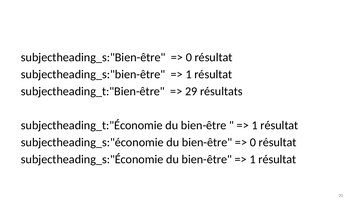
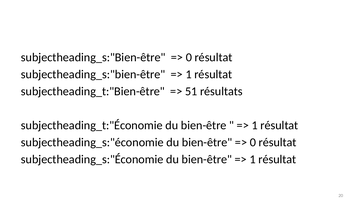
29: 29 -> 51
